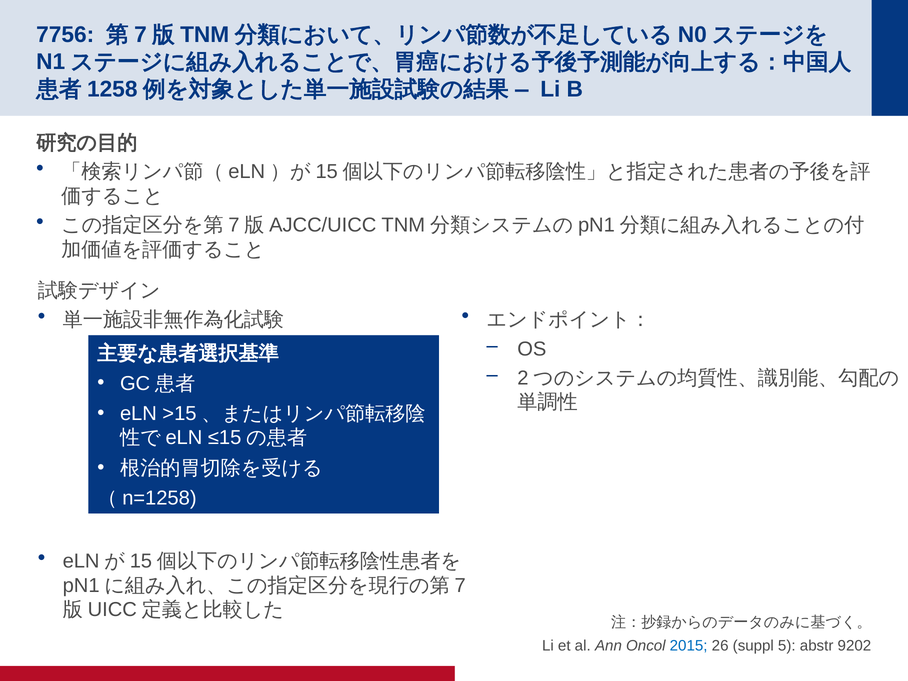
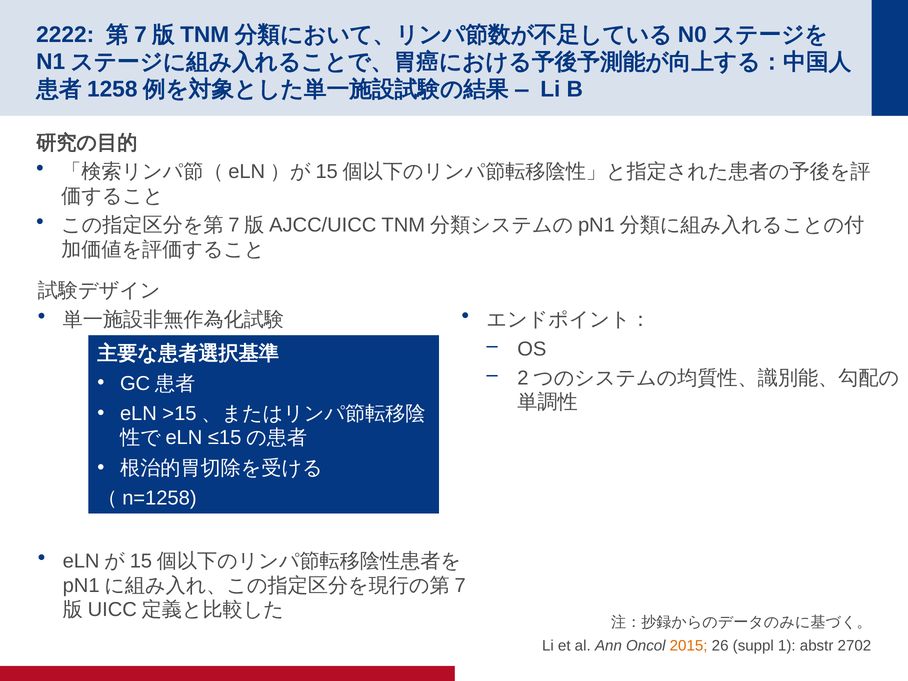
7756: 7756 -> 2222
2015 colour: blue -> orange
5: 5 -> 1
9202: 9202 -> 2702
